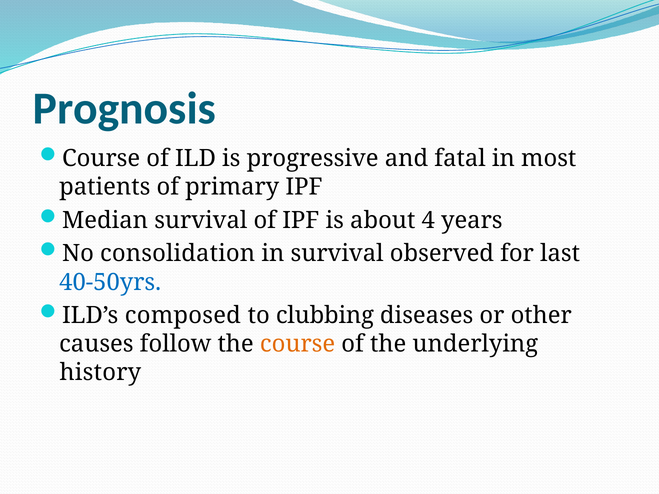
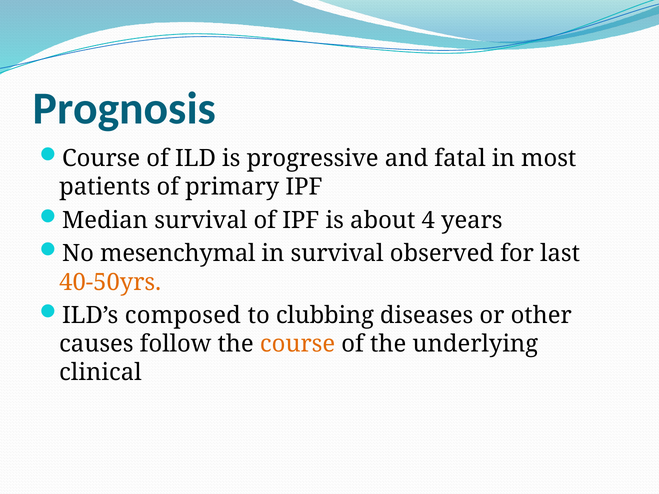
consolidation: consolidation -> mesenchymal
40-50yrs colour: blue -> orange
history: history -> clinical
